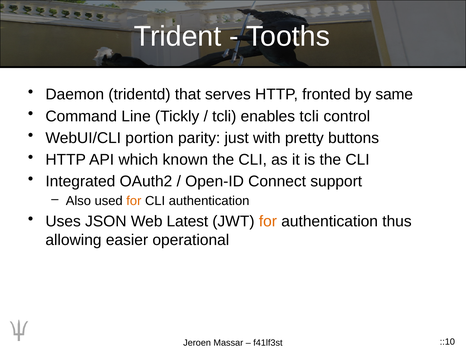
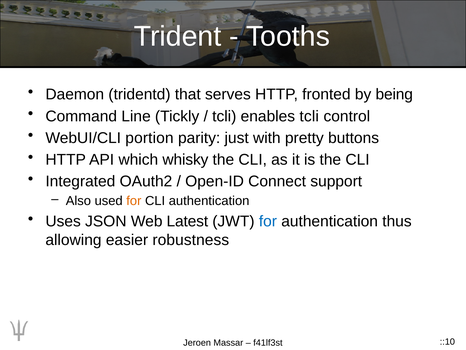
same: same -> being
known: known -> whisky
for at (268, 221) colour: orange -> blue
operational: operational -> robustness
